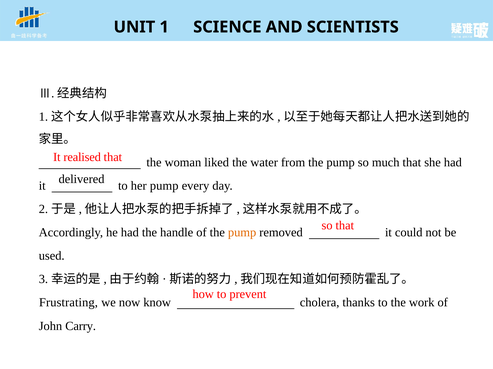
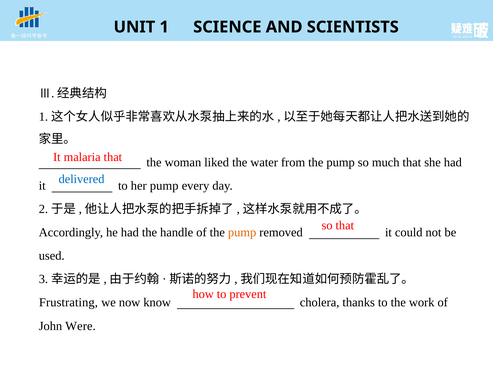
realised: realised -> malaria
delivered colour: black -> blue
Carry: Carry -> Were
